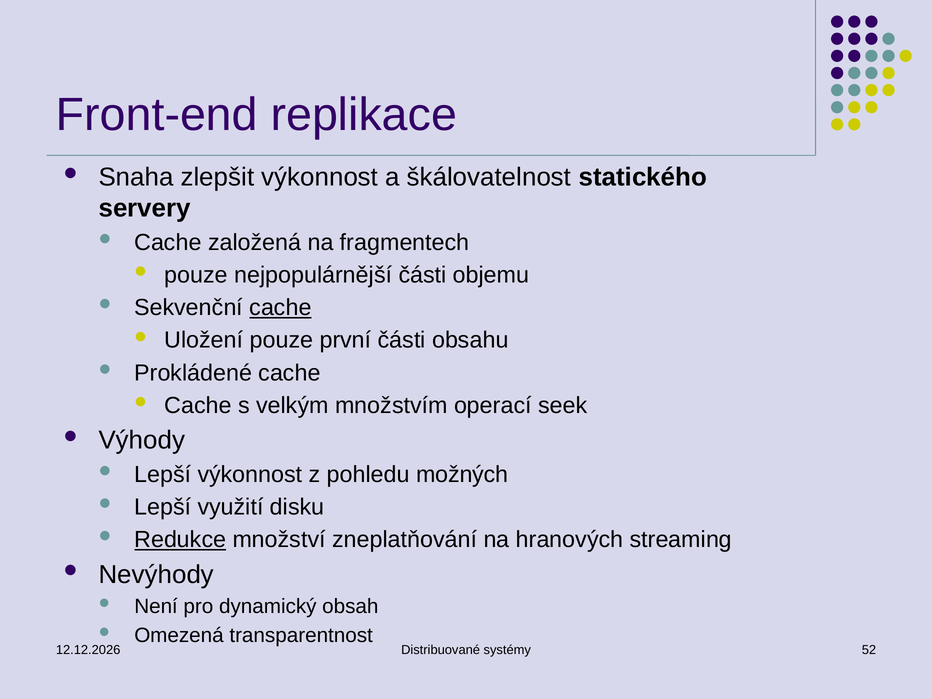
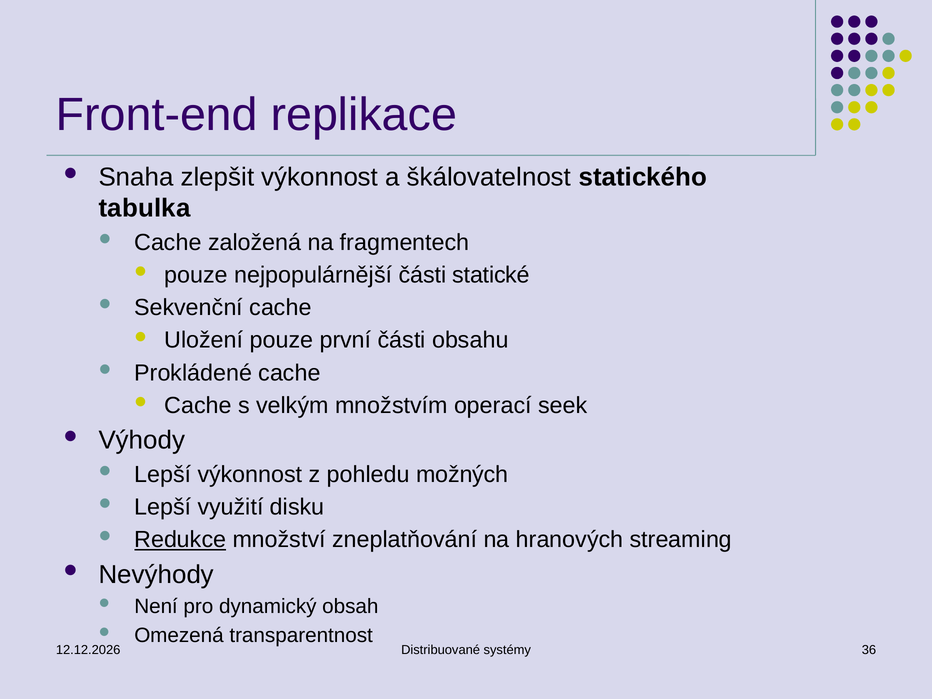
servery: servery -> tabulka
objemu: objemu -> statické
cache at (280, 308) underline: present -> none
52: 52 -> 36
